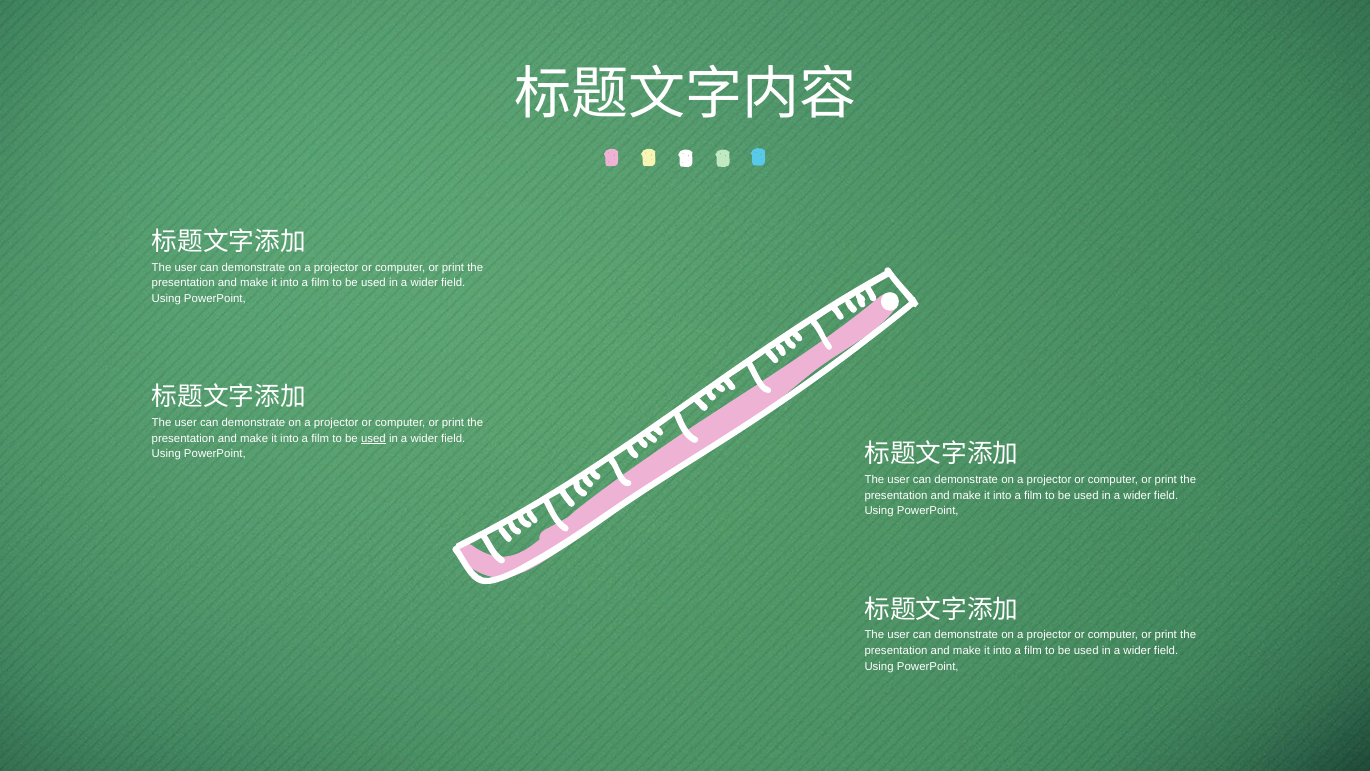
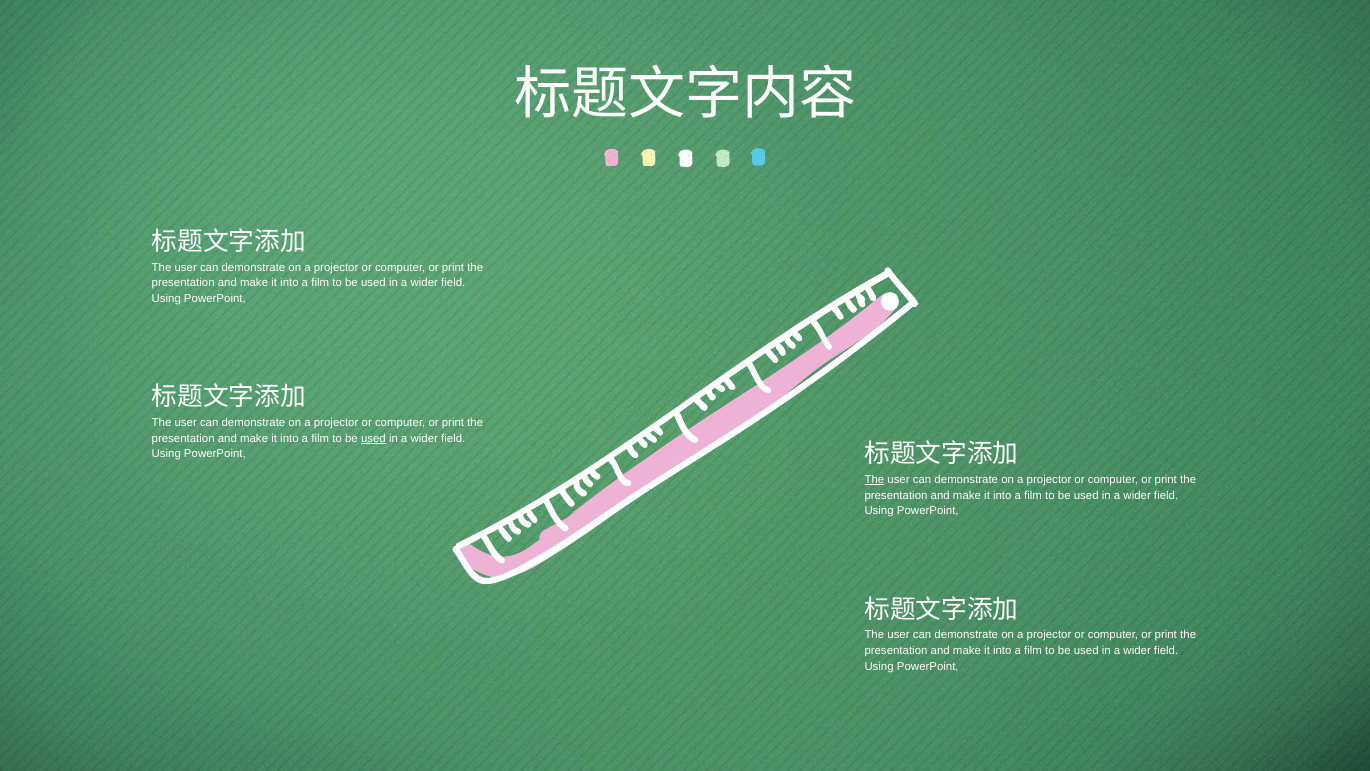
The at (874, 480) underline: none -> present
